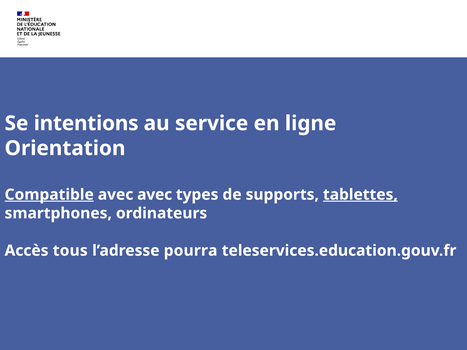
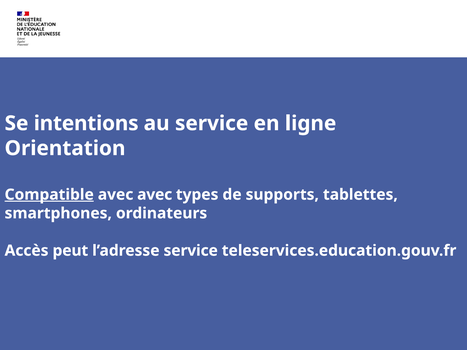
tablettes underline: present -> none
tous: tous -> peut
l’adresse pourra: pourra -> service
